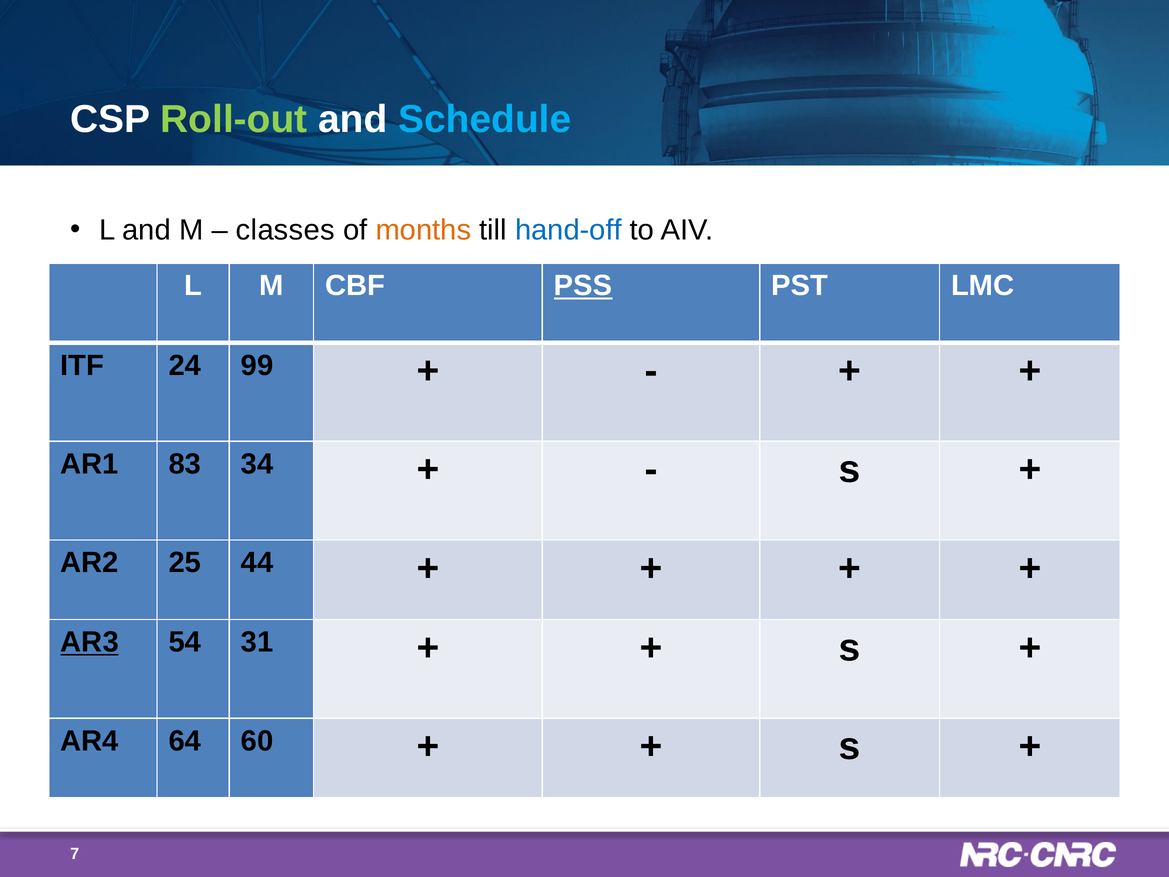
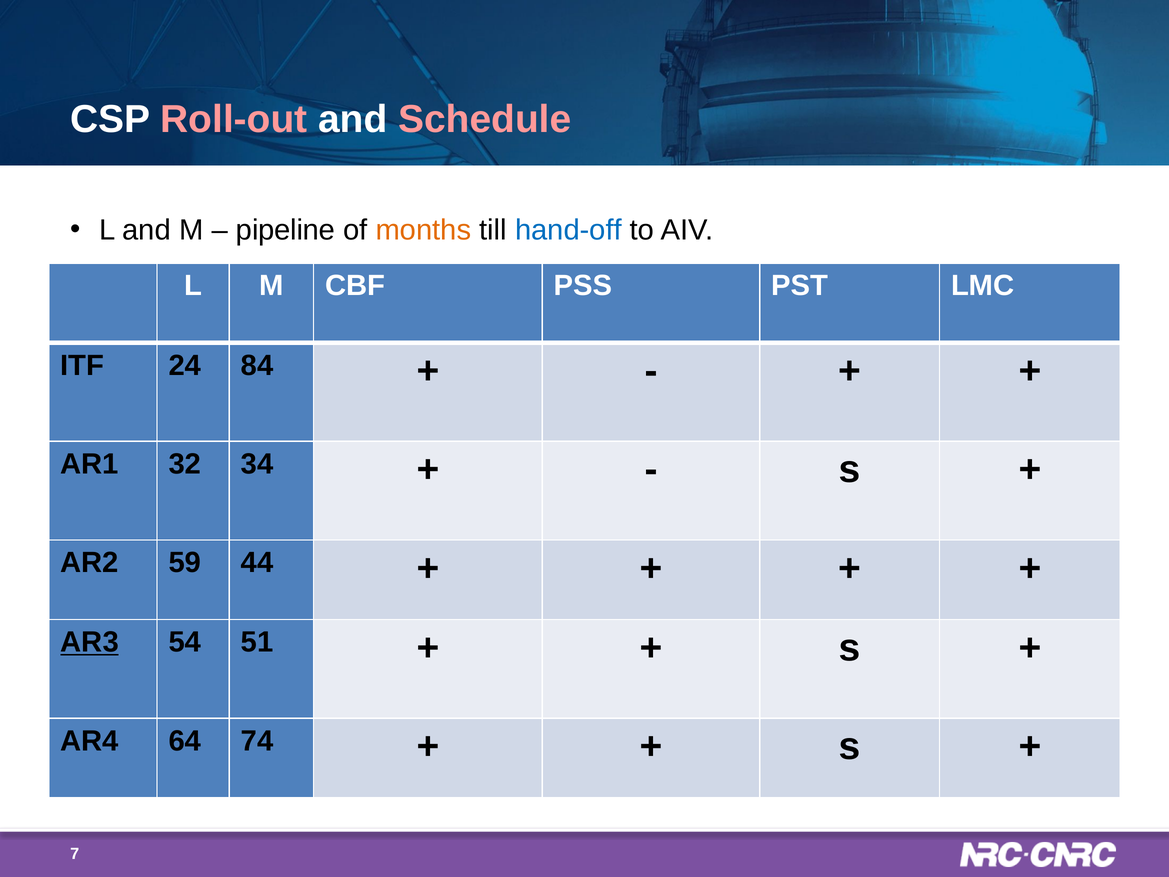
Roll-out colour: light green -> pink
Schedule colour: light blue -> pink
classes: classes -> pipeline
PSS underline: present -> none
99: 99 -> 84
83: 83 -> 32
25: 25 -> 59
31: 31 -> 51
60: 60 -> 74
